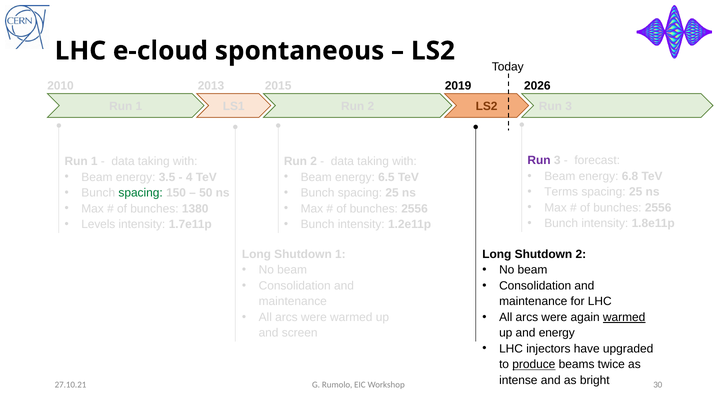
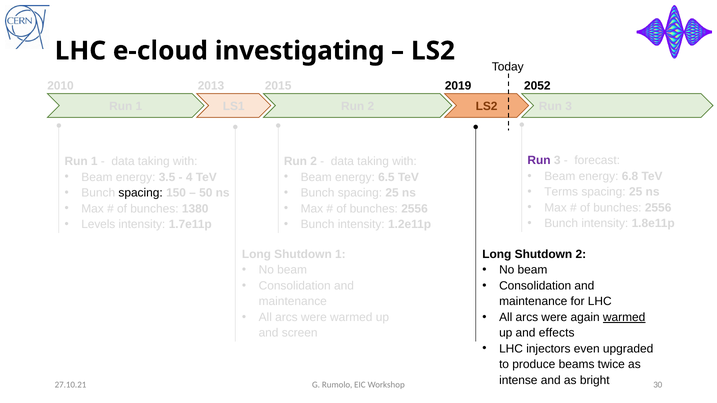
spontaneous: spontaneous -> investigating
2026: 2026 -> 2052
spacing at (141, 193) colour: green -> black
and energy: energy -> effects
have: have -> even
produce underline: present -> none
